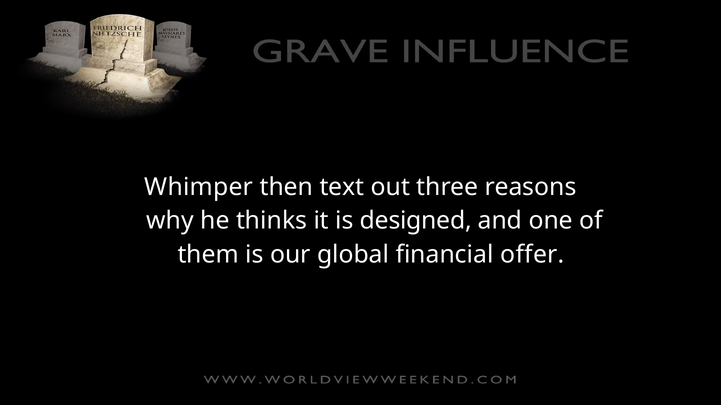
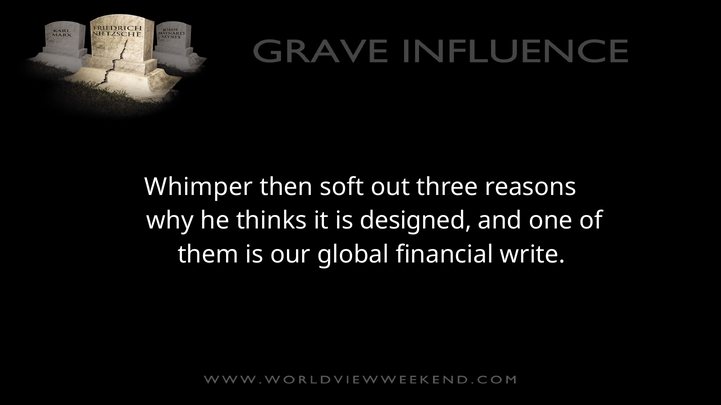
text: text -> soft
offer: offer -> write
